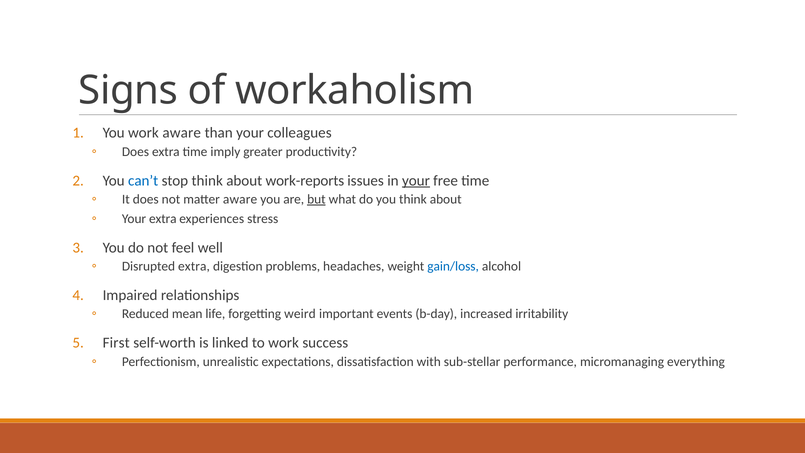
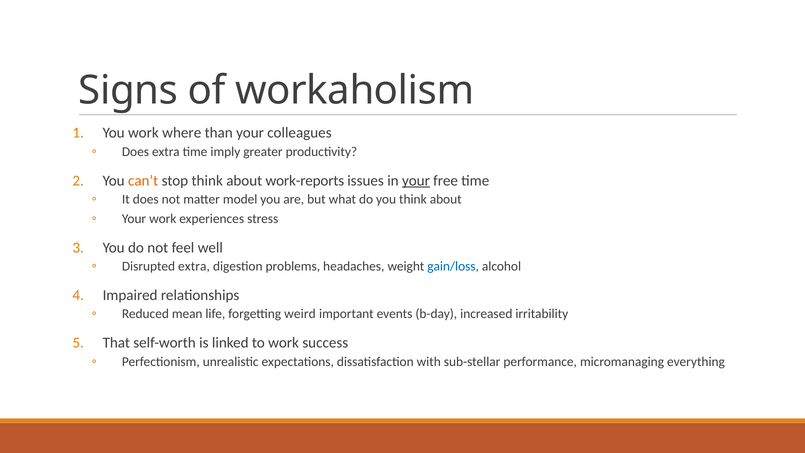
work aware: aware -> where
can’t colour: blue -> orange
matter aware: aware -> model
but underline: present -> none
Your extra: extra -> work
First: First -> That
